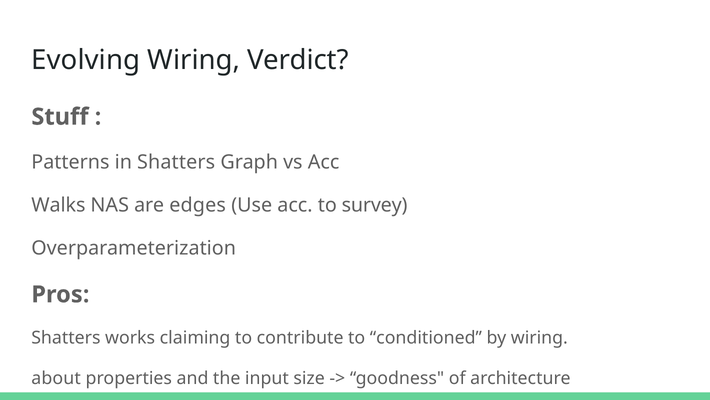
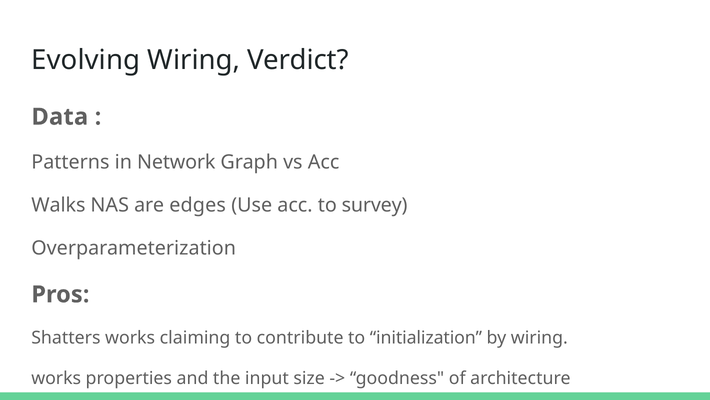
Stuff: Stuff -> Data
in Shatters: Shatters -> Network
conditioned: conditioned -> initialization
about at (56, 378): about -> works
